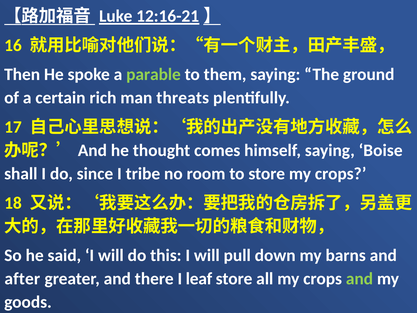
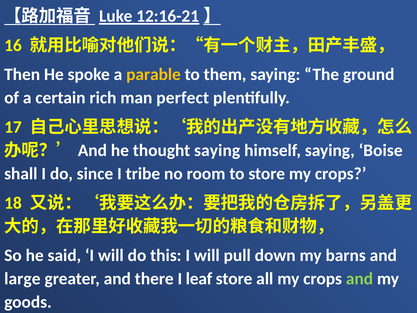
parable colour: light green -> yellow
threats: threats -> perfect
thought comes: comes -> saying
after: after -> large
